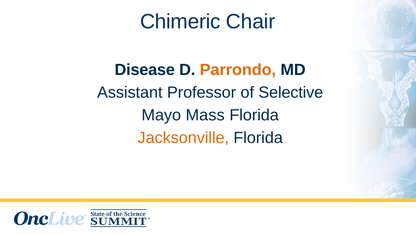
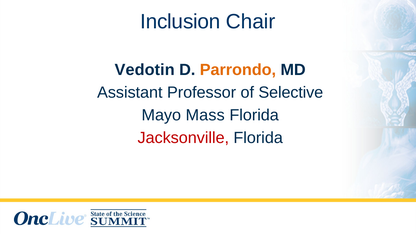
Chimeric: Chimeric -> Inclusion
Disease: Disease -> Vedotin
Jacksonville colour: orange -> red
